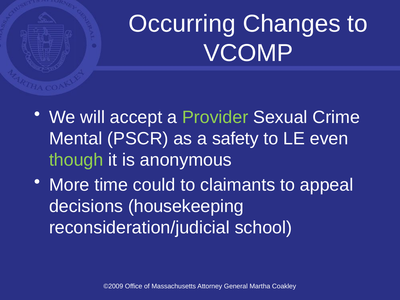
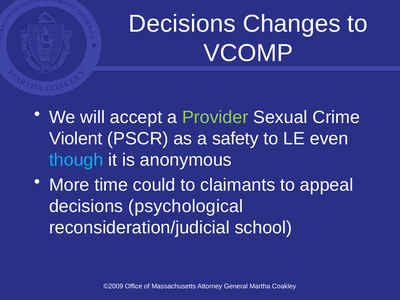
Occurring at (182, 24): Occurring -> Decisions
Mental: Mental -> Violent
though colour: light green -> light blue
housekeeping: housekeeping -> psychological
